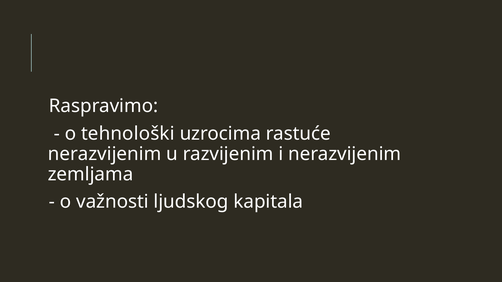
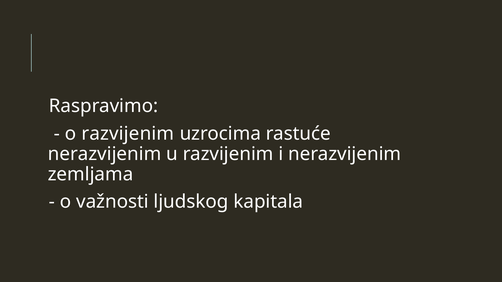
o tehnološki: tehnološki -> razvijenim
